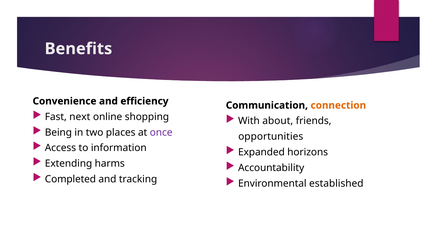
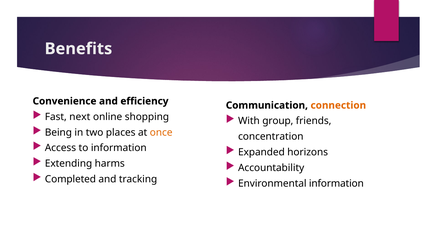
about: about -> group
once colour: purple -> orange
opportunities: opportunities -> concentration
Environmental established: established -> information
